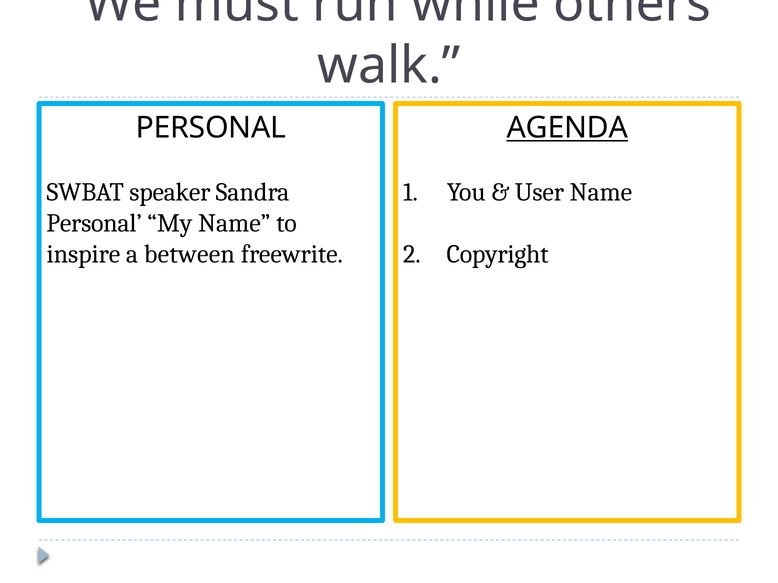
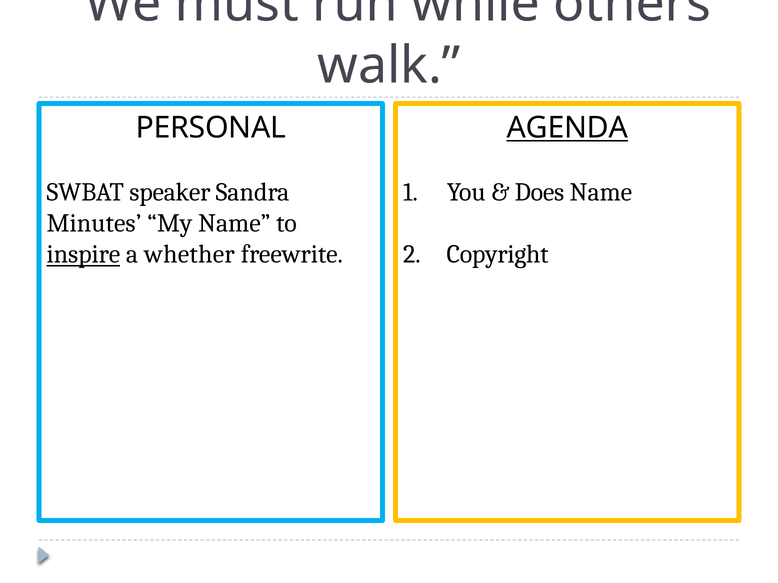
User: User -> Does
Personal at (94, 223): Personal -> Minutes
inspire underline: none -> present
between: between -> whether
